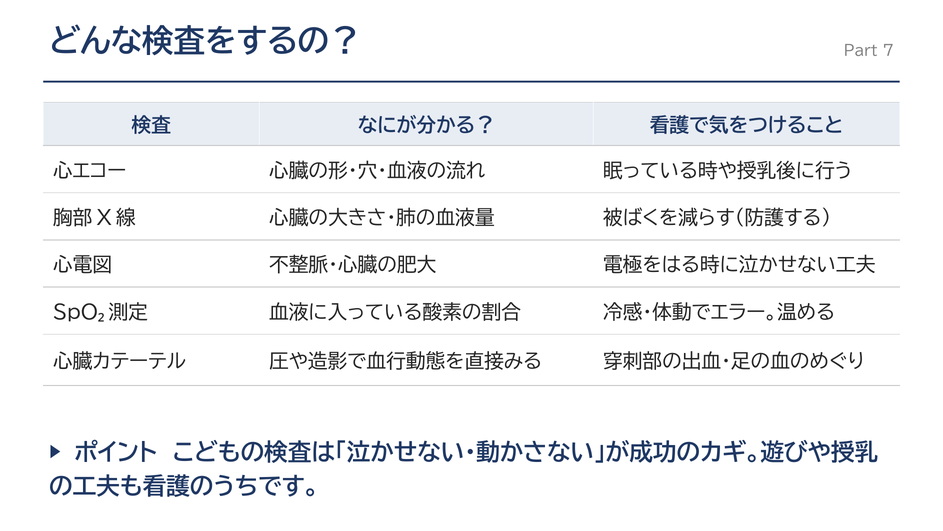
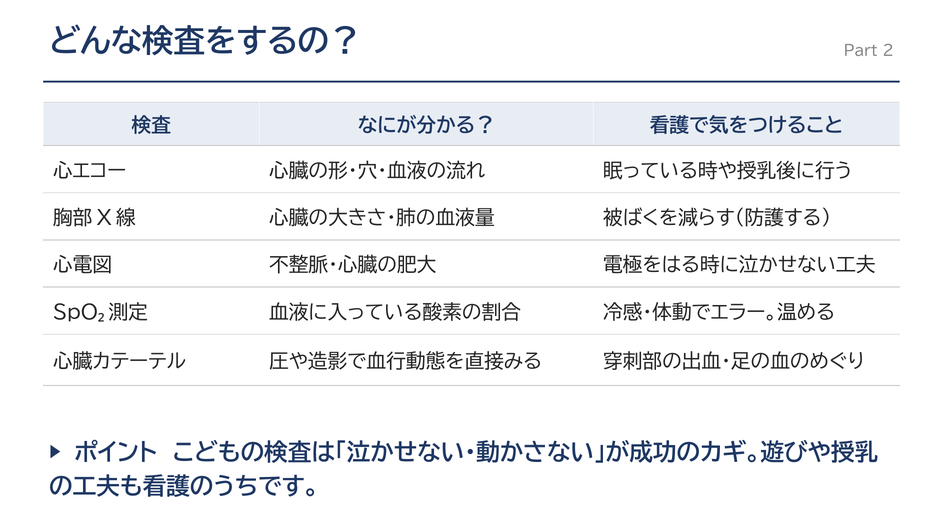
7: 7 -> 2
